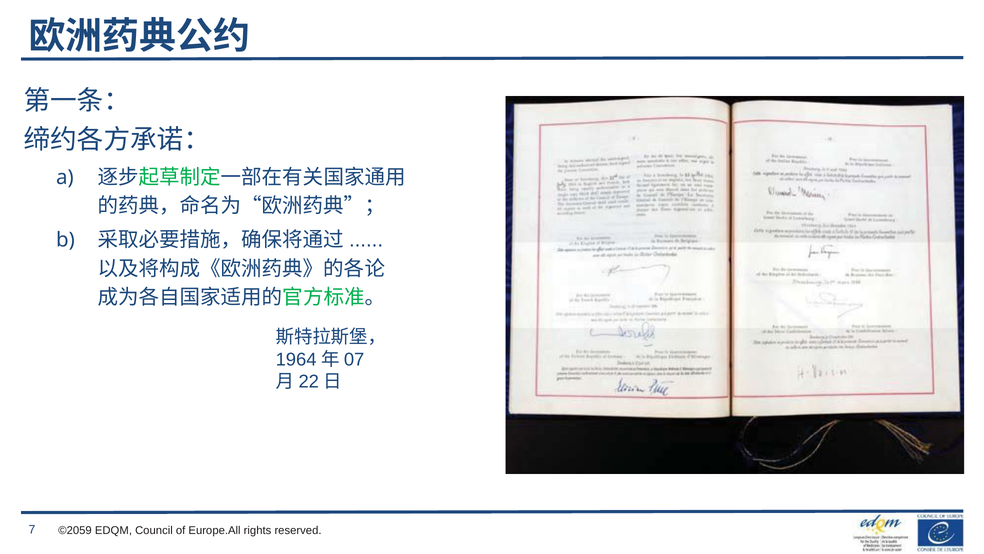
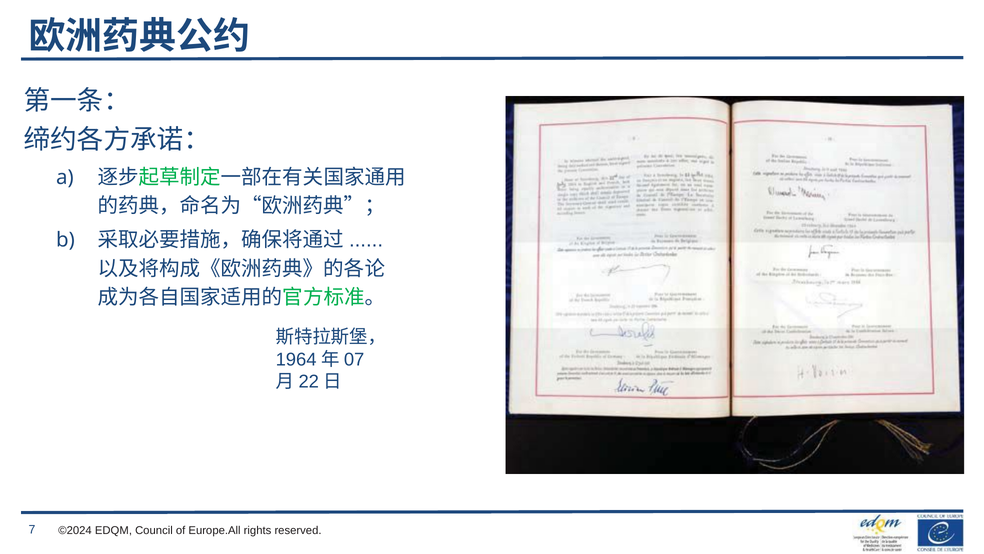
©2059: ©2059 -> ©2024
